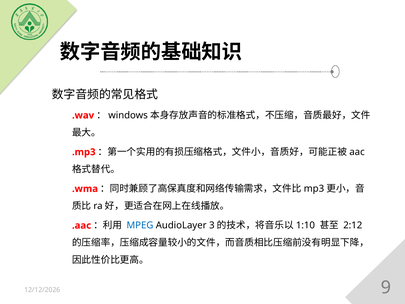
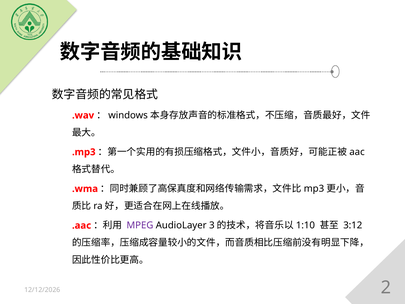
MPEG colour: blue -> purple
2:12: 2:12 -> 3:12
9: 9 -> 2
